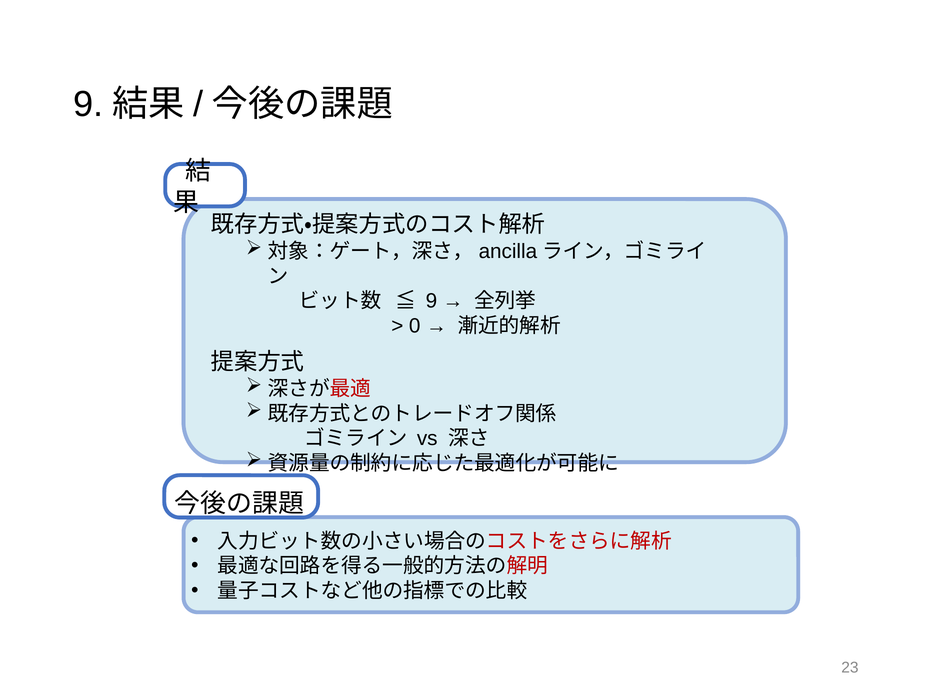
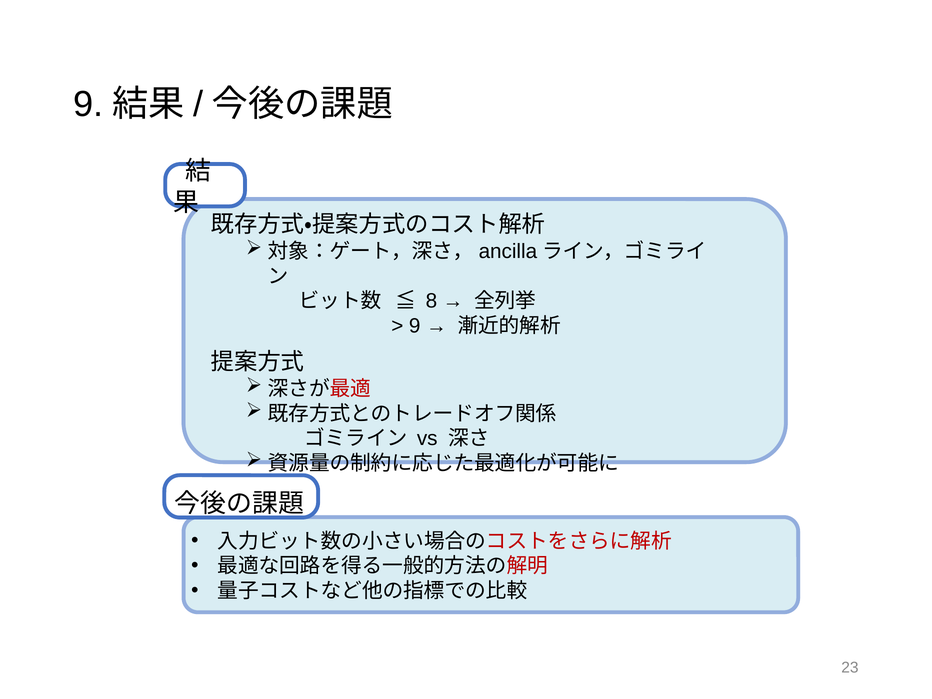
9 at (431, 301): 9 -> 8
0 at (415, 326): 0 -> 9
